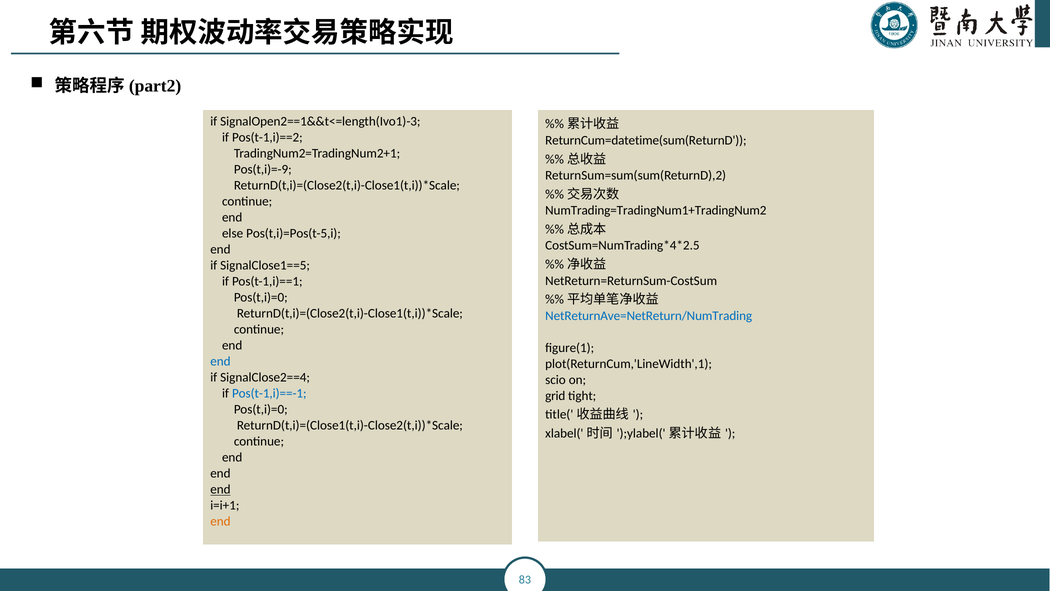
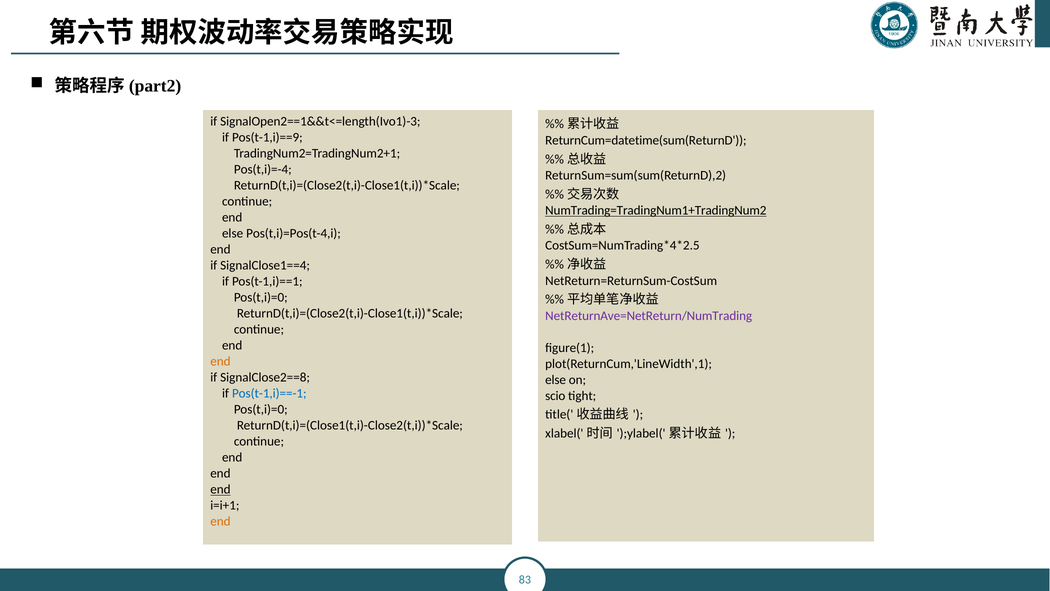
Pos(t-1,i)==2: Pos(t-1,i)==2 -> Pos(t-1,i)==9
Pos(t,i)=-9: Pos(t,i)=-9 -> Pos(t,i)=-4
NumTrading=TradingNum1+TradingNum2 underline: none -> present
Pos(t,i)=Pos(t-5,i: Pos(t,i)=Pos(t-5,i -> Pos(t,i)=Pos(t-4,i
SignalClose1==5: SignalClose1==5 -> SignalClose1==4
NetReturnAve=NetReturn/NumTrading colour: blue -> purple
end at (220, 361) colour: blue -> orange
SignalClose2==4: SignalClose2==4 -> SignalClose2==8
scio at (556, 380): scio -> else
grid: grid -> scio
